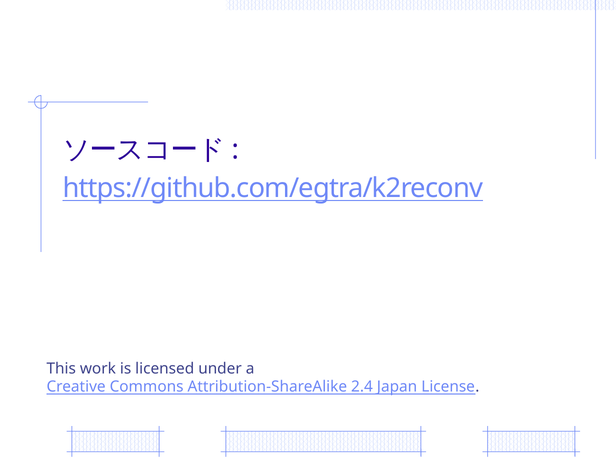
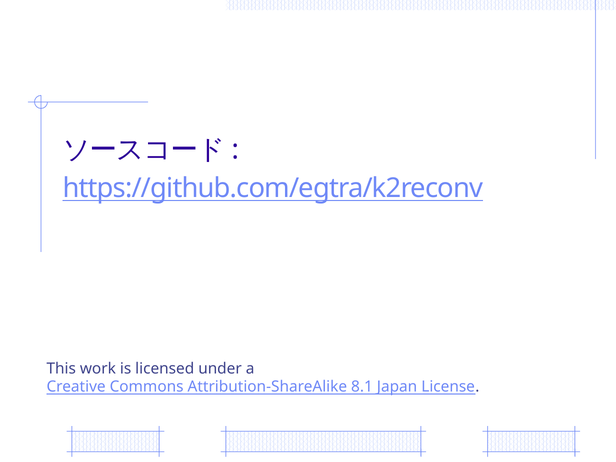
2.4: 2.4 -> 8.1
